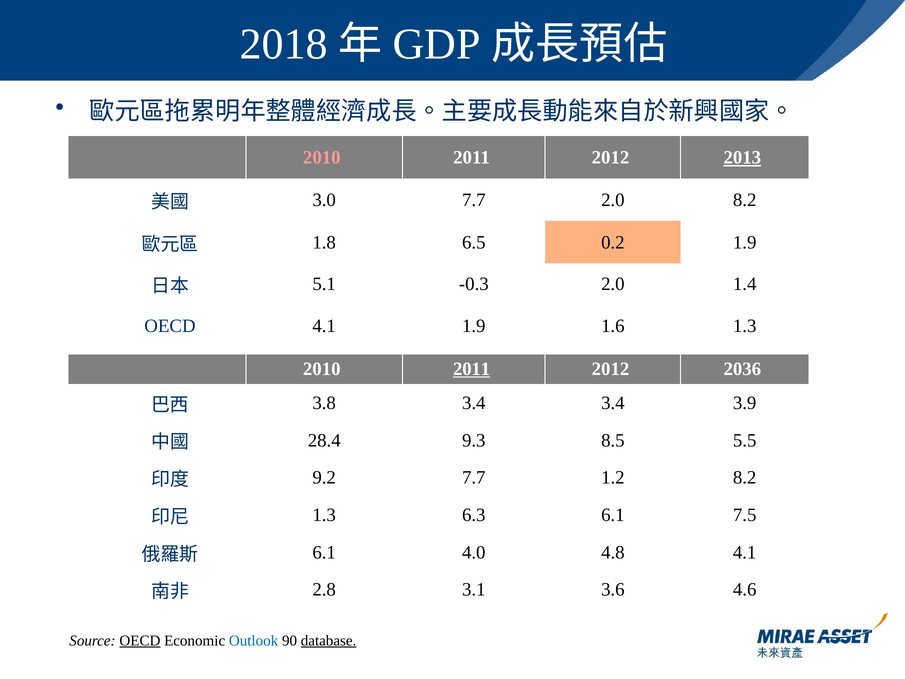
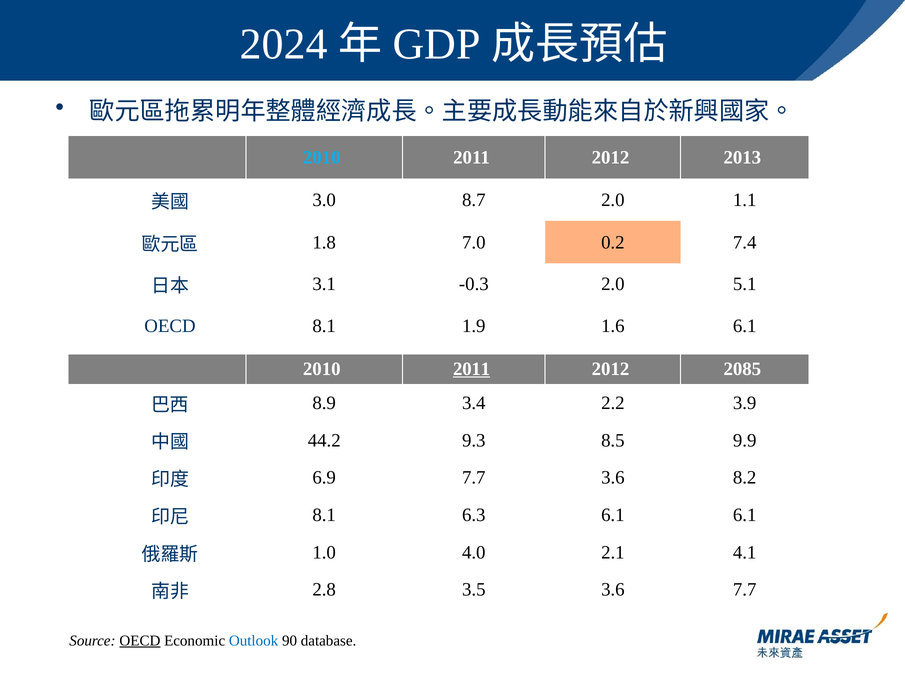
2018: 2018 -> 2024
2010 at (322, 158) colour: pink -> light blue
2013 underline: present -> none
3.0 7.7: 7.7 -> 8.7
2.0 8.2: 8.2 -> 1.1
6.5: 6.5 -> 7.0
0.2 1.9: 1.9 -> 7.4
5.1: 5.1 -> 3.1
1.4: 1.4 -> 5.1
OECD 4.1: 4.1 -> 8.1
1.6 1.3: 1.3 -> 6.1
2036: 2036 -> 2085
3.8: 3.8 -> 8.9
3.4 3.4: 3.4 -> 2.2
28.4: 28.4 -> 44.2
5.5: 5.5 -> 9.9
9.2: 9.2 -> 6.9
7.7 1.2: 1.2 -> 3.6
1.3 at (324, 515): 1.3 -> 8.1
6.1 7.5: 7.5 -> 6.1
6.1 at (324, 552): 6.1 -> 1.0
4.8: 4.8 -> 2.1
3.1: 3.1 -> 3.5
3.6 4.6: 4.6 -> 7.7
database underline: present -> none
